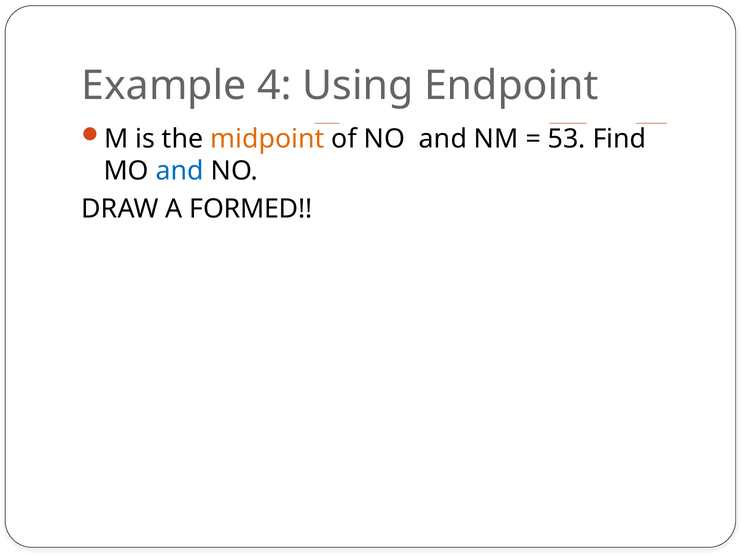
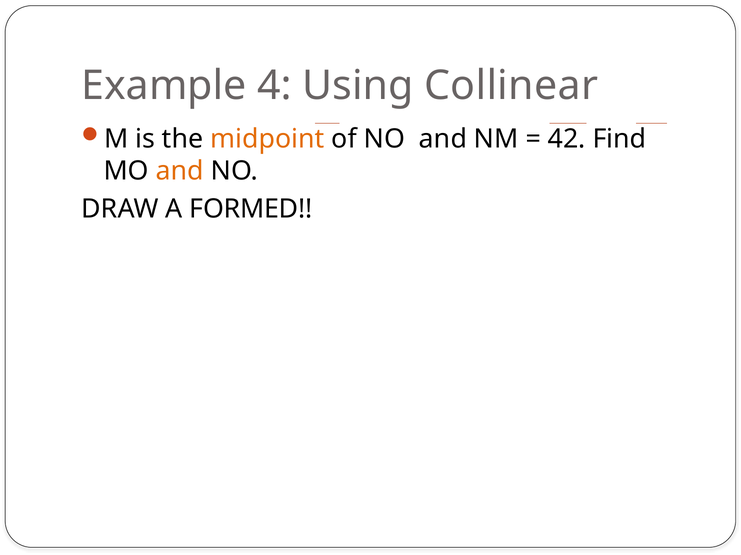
Endpoint: Endpoint -> Collinear
53: 53 -> 42
and at (180, 171) colour: blue -> orange
